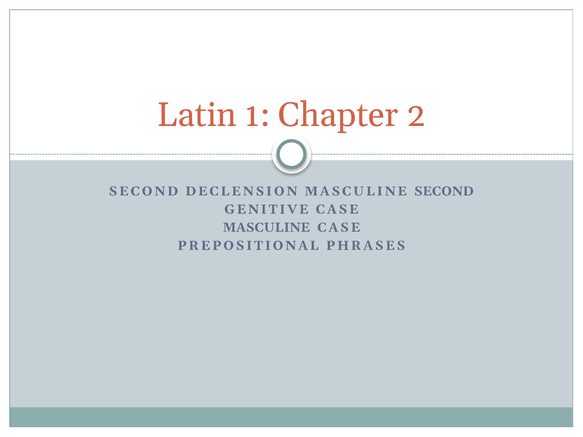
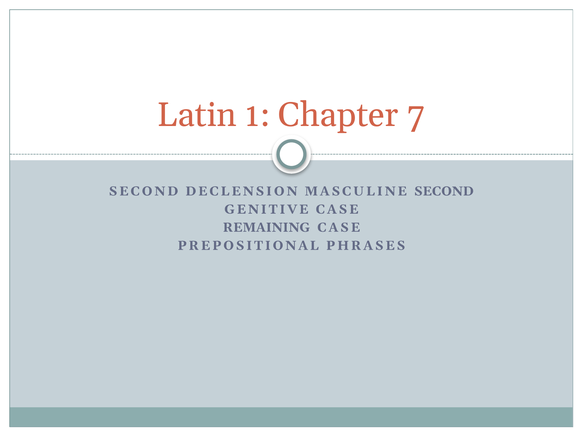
2: 2 -> 7
MASCULINE at (266, 228): MASCULINE -> REMAINING
